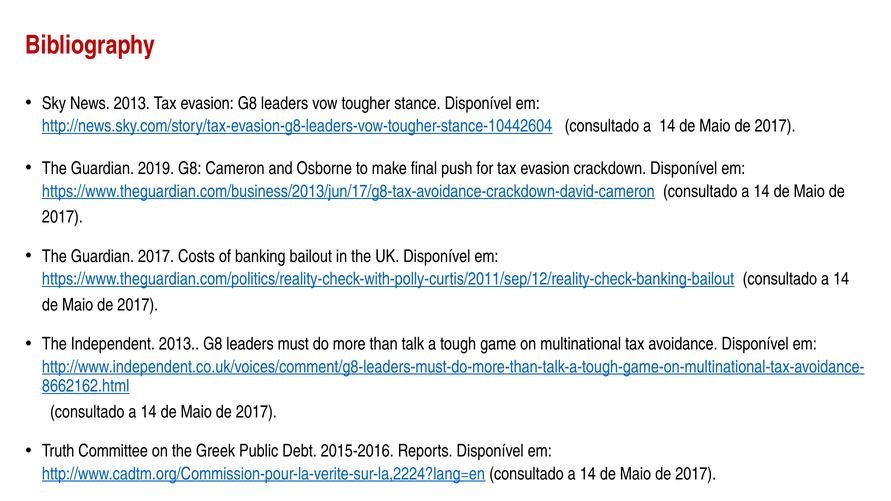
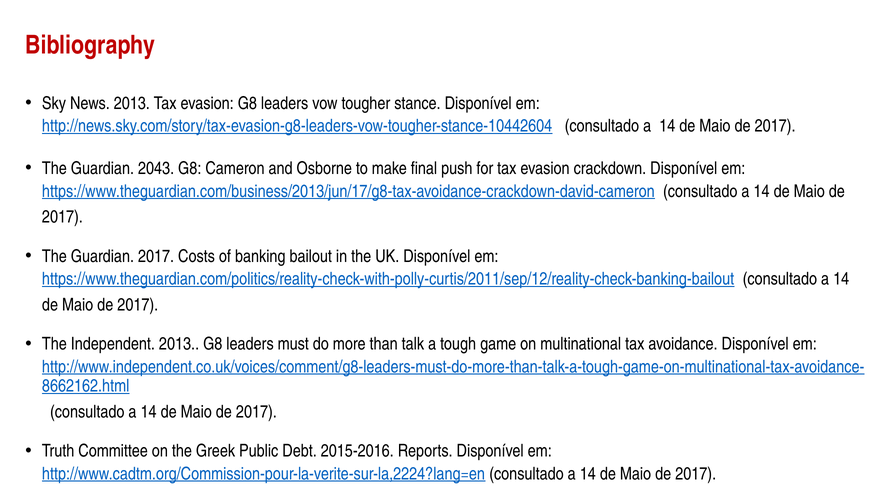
2019: 2019 -> 2043
